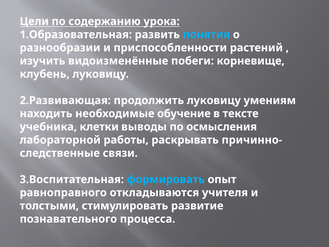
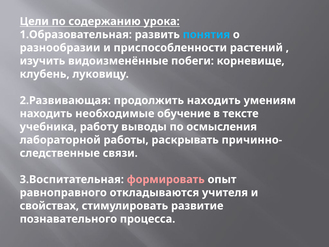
продолжить луковицу: луковицу -> находить
клетки: клетки -> работу
формировать colour: light blue -> pink
толстыми: толстыми -> свойствах
